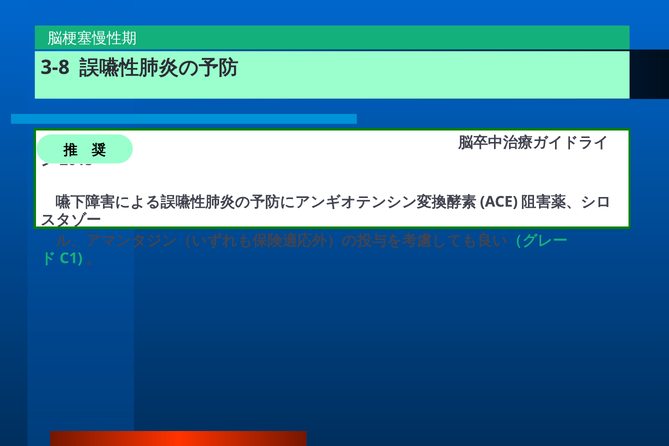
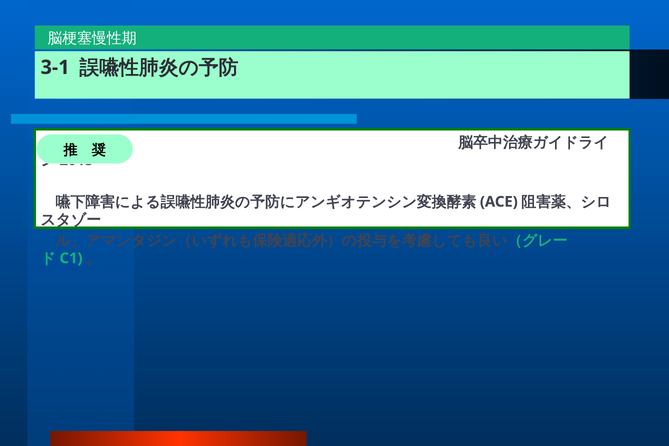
3-8: 3-8 -> 3-1
